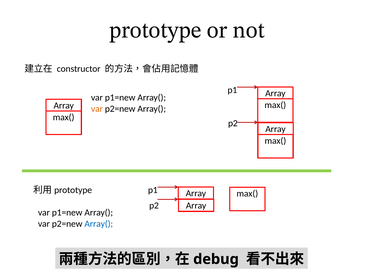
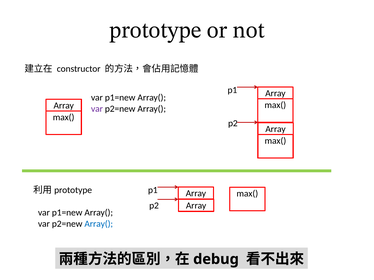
var at (97, 109) colour: orange -> purple
